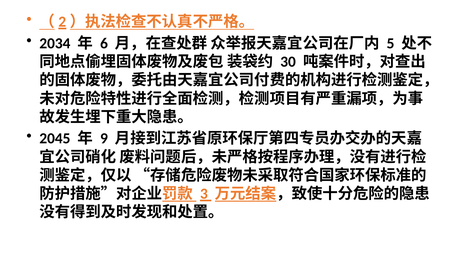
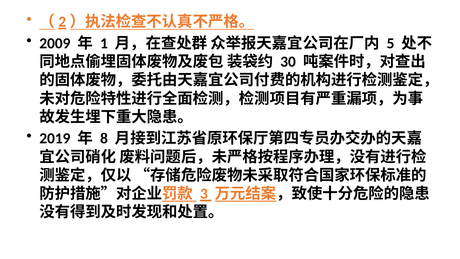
2034: 2034 -> 2009
6: 6 -> 1
2045: 2045 -> 2019
9: 9 -> 8
